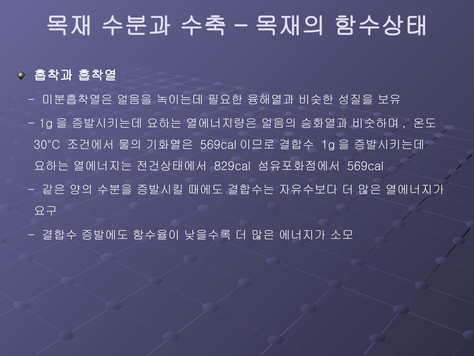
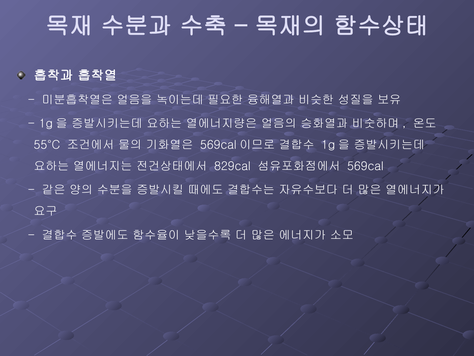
30°C: 30°C -> 55°C
